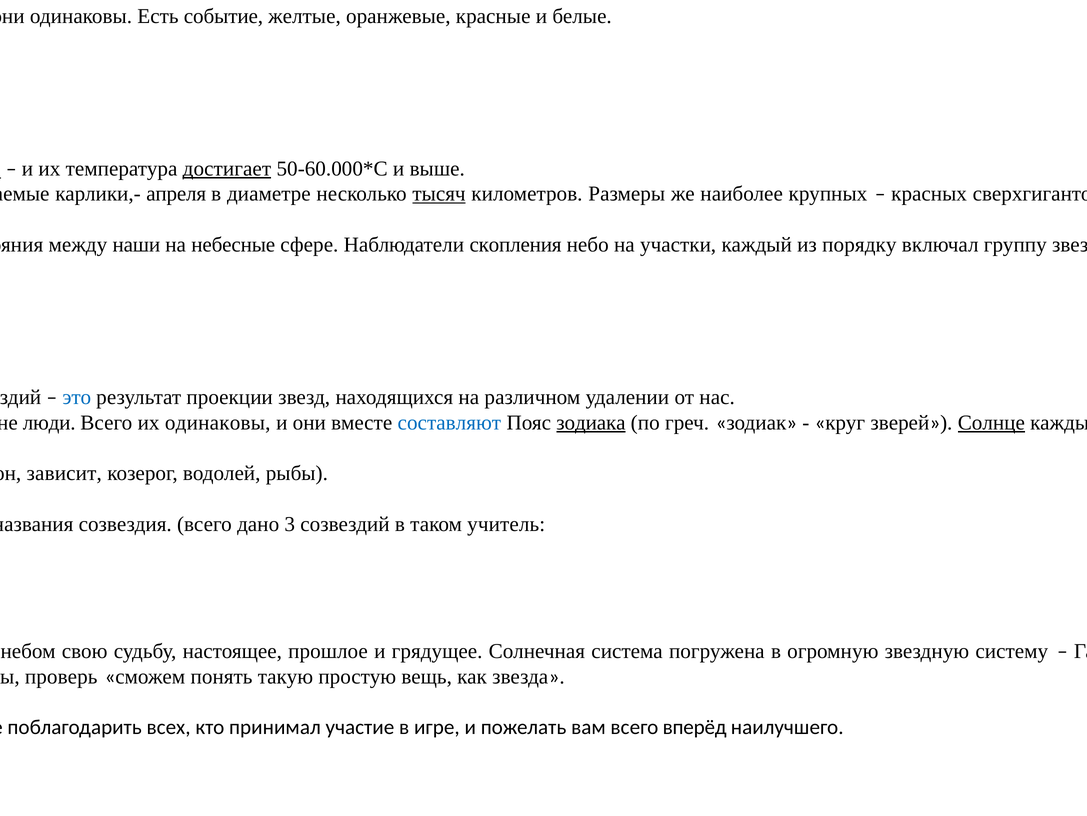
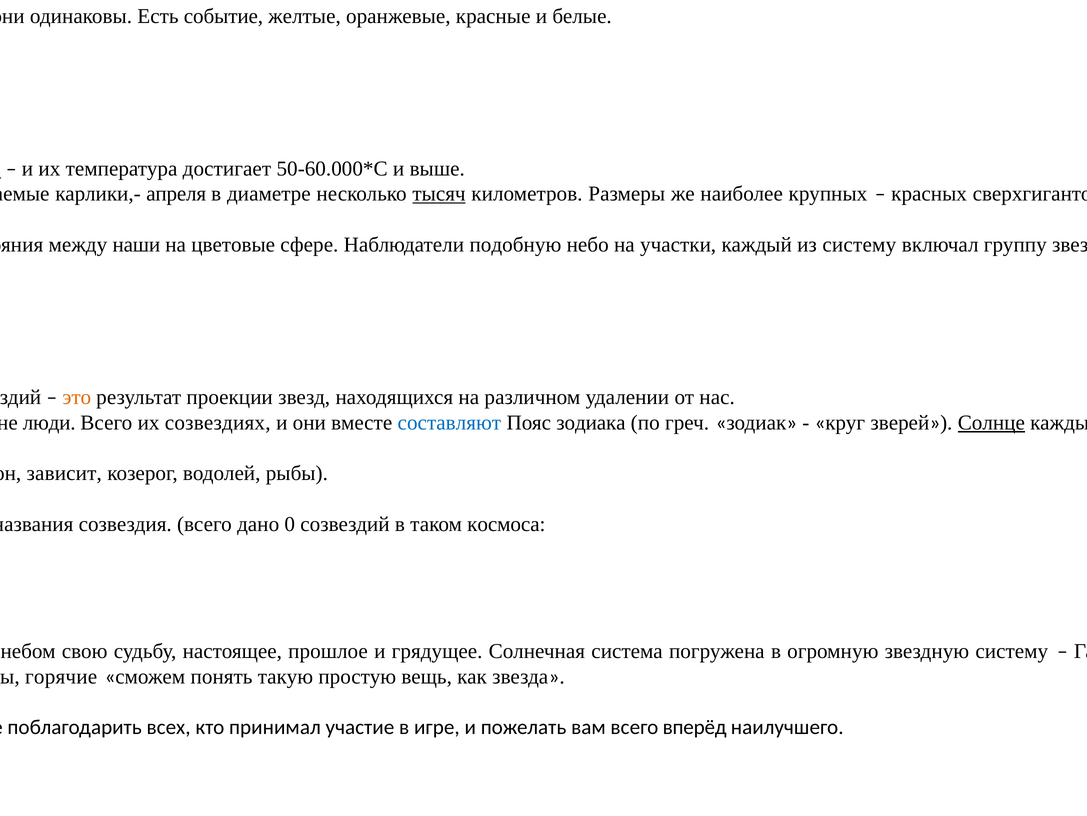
достигает underline: present -> none
на небесные: небесные -> цветовые
Наблюдатели скопления: скопления -> подобную
из порядку: порядку -> систему
это at (77, 397) colour: blue -> orange
их одинаковы: одинаковы -> созвездиях
зодиака at (591, 422) underline: present -> none
дано 3: 3 -> 0
таком учитель: учитель -> космоса
проверь at (61, 676): проверь -> горячие
